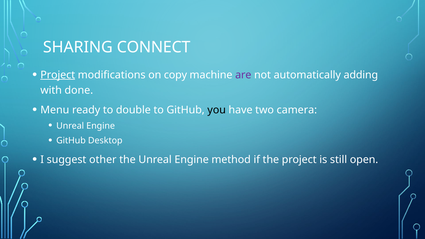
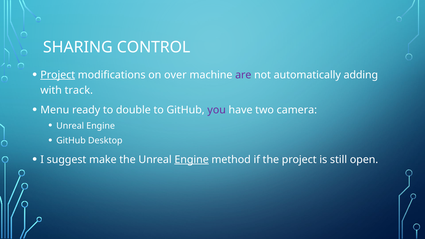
CONNECT: CONNECT -> CONTROL
copy: copy -> over
done: done -> track
you colour: black -> purple
other: other -> make
Engine at (192, 160) underline: none -> present
